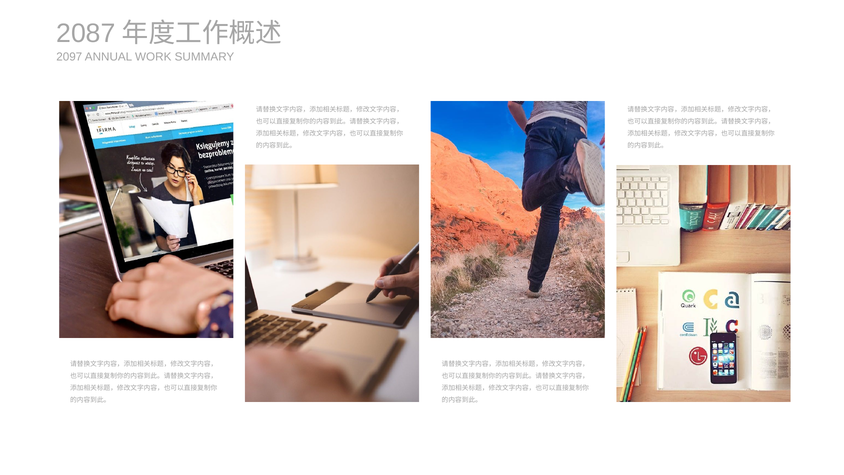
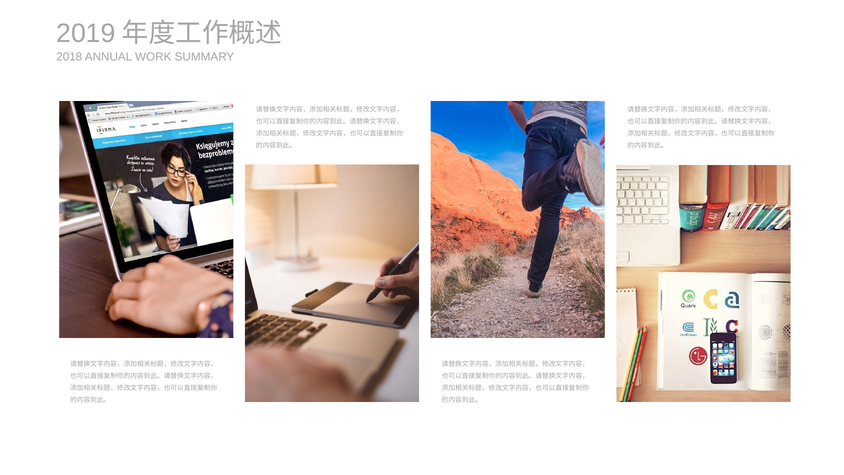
2087: 2087 -> 2019
2097: 2097 -> 2018
